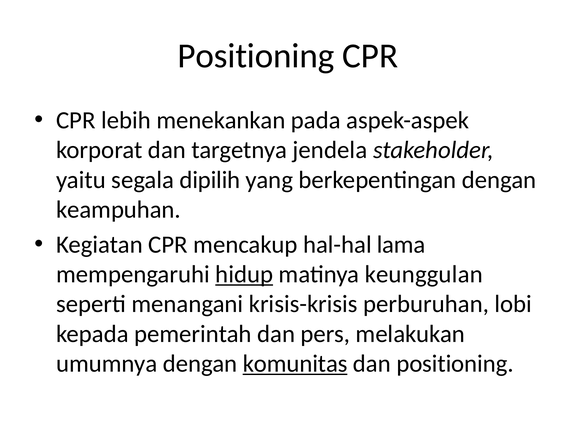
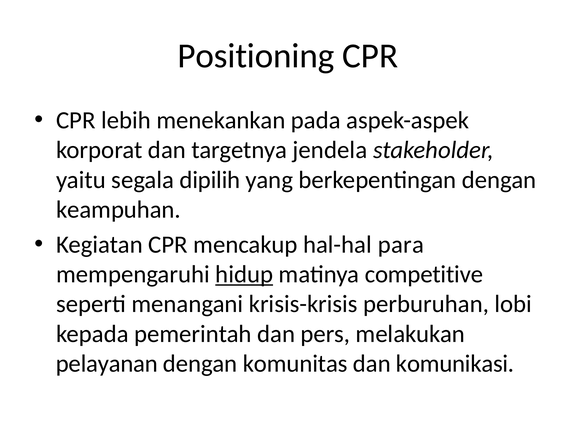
lama: lama -> para
keunggulan: keunggulan -> competitive
umumnya: umumnya -> pelayanan
komunitas underline: present -> none
dan positioning: positioning -> komunikasi
